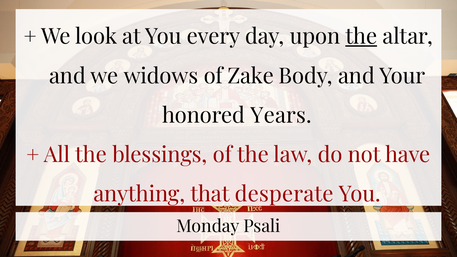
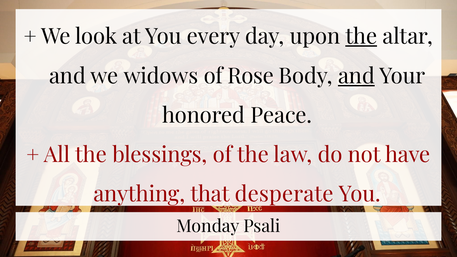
Zake: Zake -> Rose
and at (356, 76) underline: none -> present
Years: Years -> Peace
